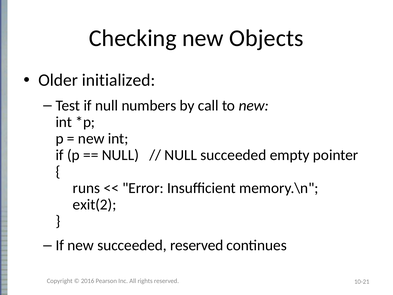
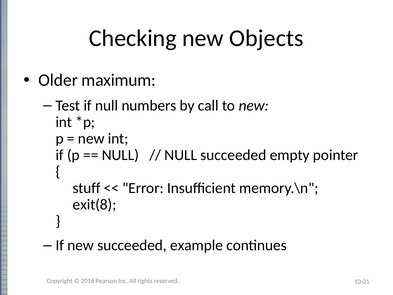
initialized: initialized -> maximum
runs: runs -> stuff
exit(2: exit(2 -> exit(8
succeeded reserved: reserved -> example
